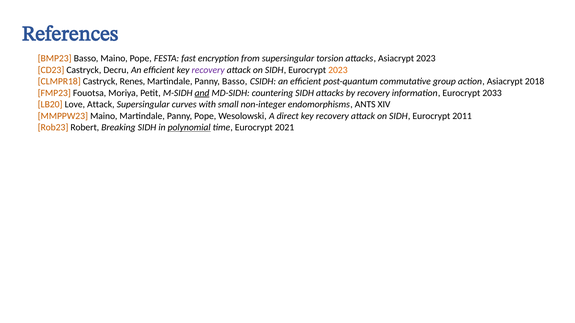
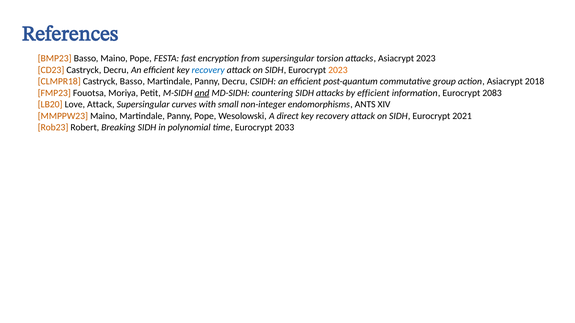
recovery at (208, 70) colour: purple -> blue
Castryck Renes: Renes -> Basso
Panny Basso: Basso -> Decru
by recovery: recovery -> efficient
2033: 2033 -> 2083
2011: 2011 -> 2021
polynomial underline: present -> none
2021: 2021 -> 2033
